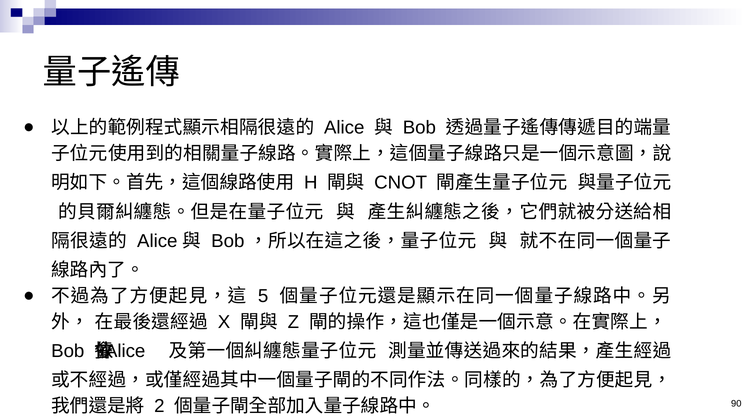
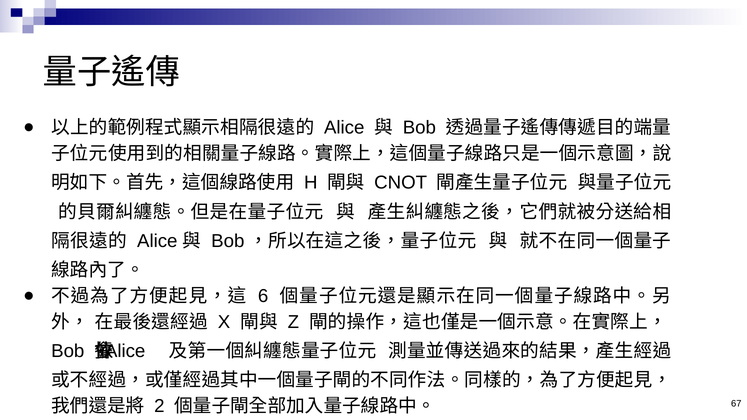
5: 5 -> 6
90: 90 -> 67
